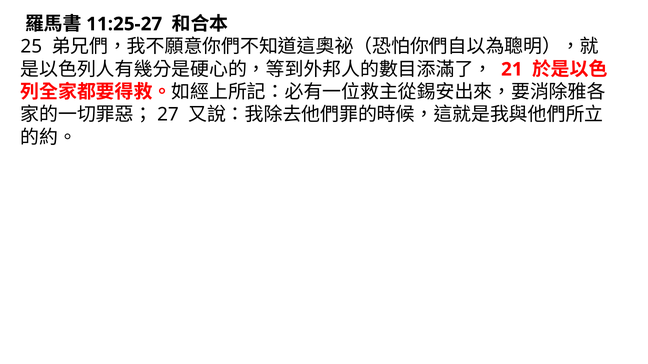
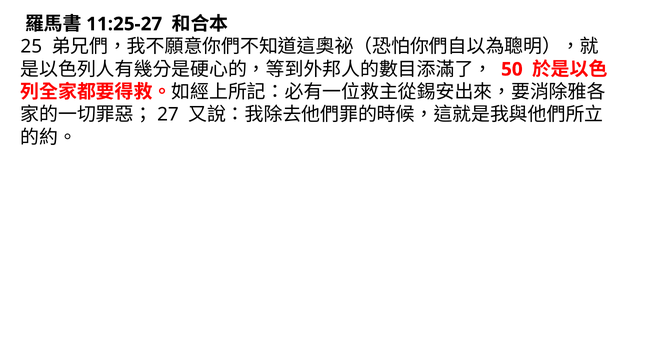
21: 21 -> 50
